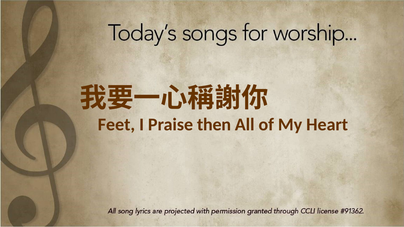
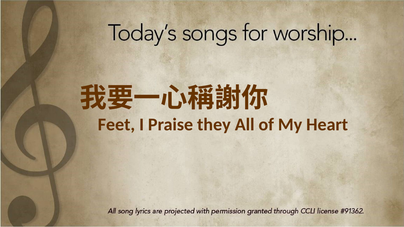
then: then -> they
